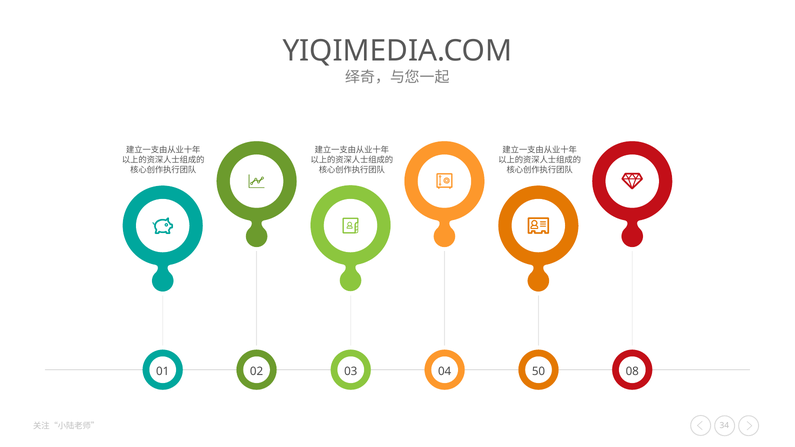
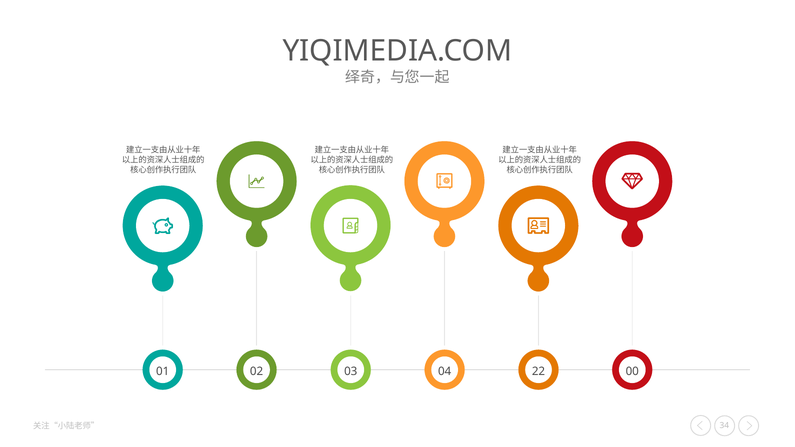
50: 50 -> 22
08: 08 -> 00
